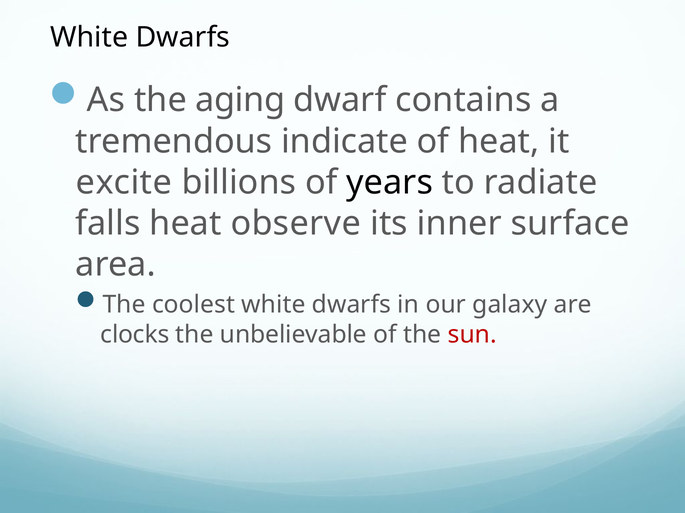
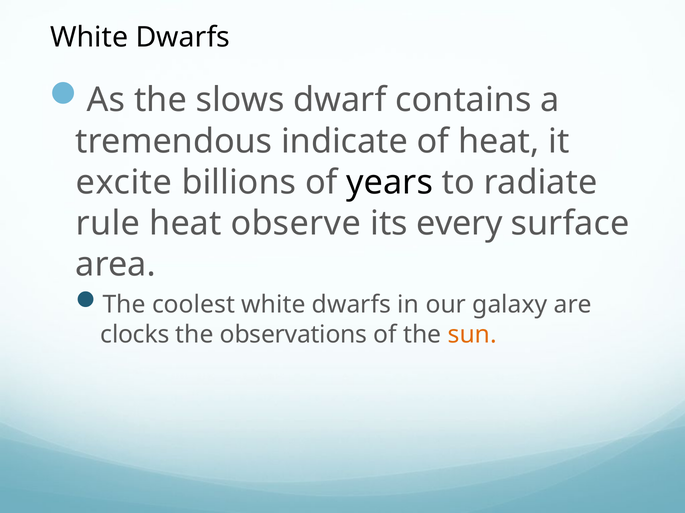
aging: aging -> slows
falls: falls -> rule
inner: inner -> every
unbelievable: unbelievable -> observations
sun colour: red -> orange
